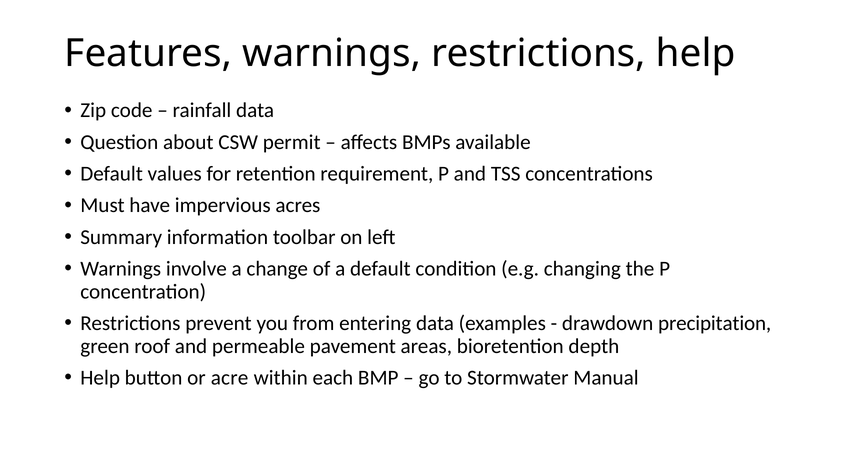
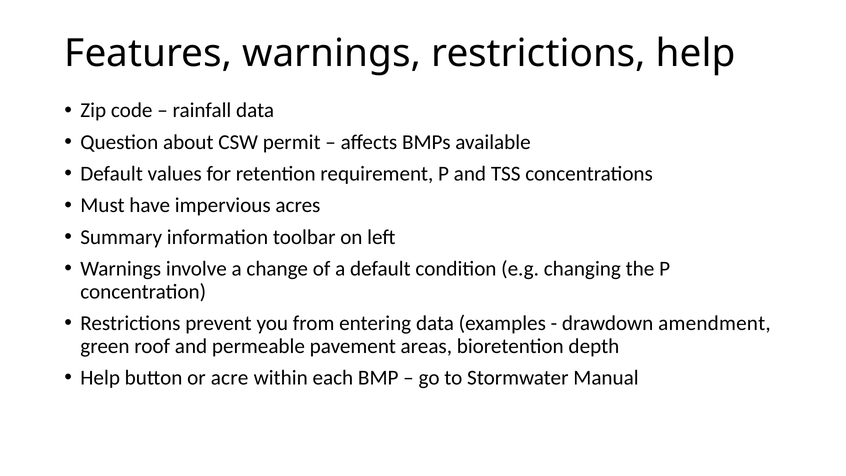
precipitation: precipitation -> amendment
